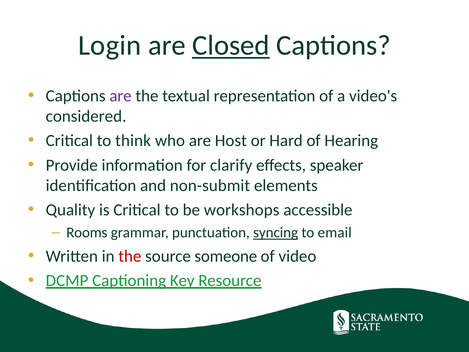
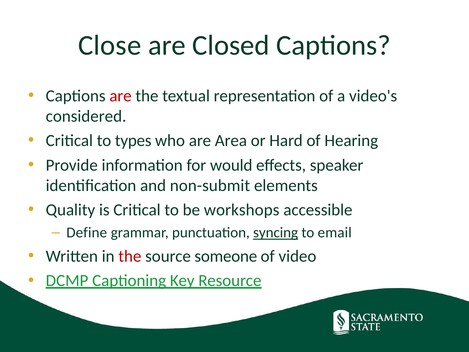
Login: Login -> Close
Closed underline: present -> none
are at (121, 96) colour: purple -> red
think: think -> types
Host: Host -> Area
clarify: clarify -> would
Rooms: Rooms -> Define
